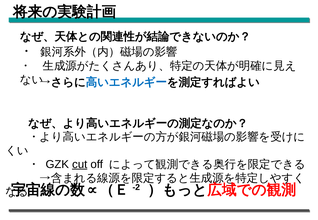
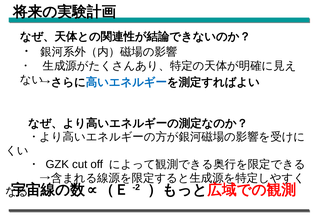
cut underline: present -> none
